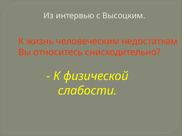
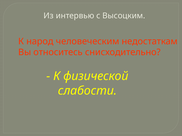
жизнь: жизнь -> народ
